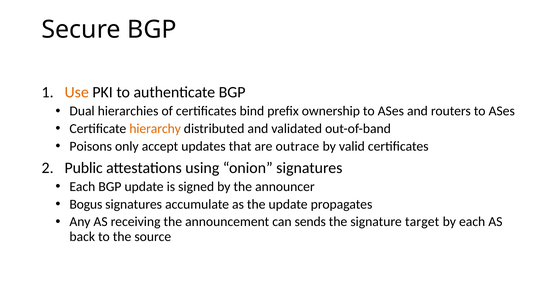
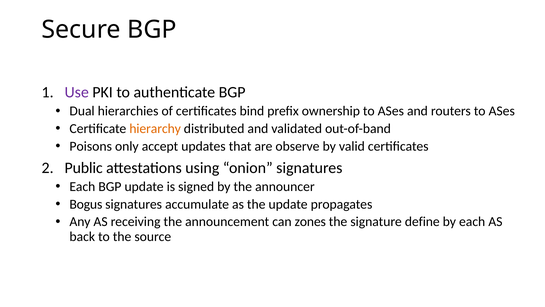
Use colour: orange -> purple
outrace: outrace -> observe
sends: sends -> zones
target: target -> define
